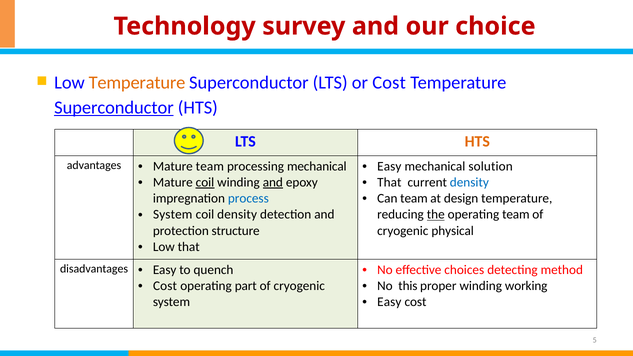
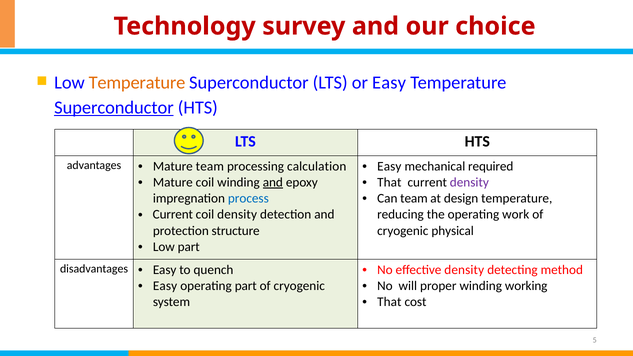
or Cost: Cost -> Easy
HTS at (477, 142) colour: orange -> black
solution: solution -> required
processing mechanical: mechanical -> calculation
coil at (205, 182) underline: present -> none
density at (469, 182) colour: blue -> purple
System at (173, 215): System -> Current
the underline: present -> none
operating team: team -> work
Low that: that -> part
effective choices: choices -> density
Cost at (165, 286): Cost -> Easy
this: this -> will
Easy at (389, 302): Easy -> That
